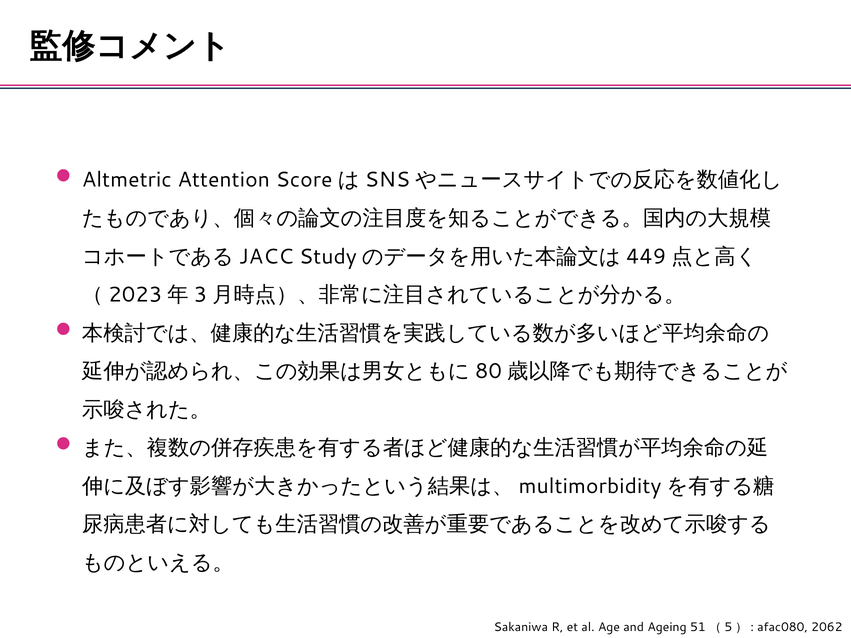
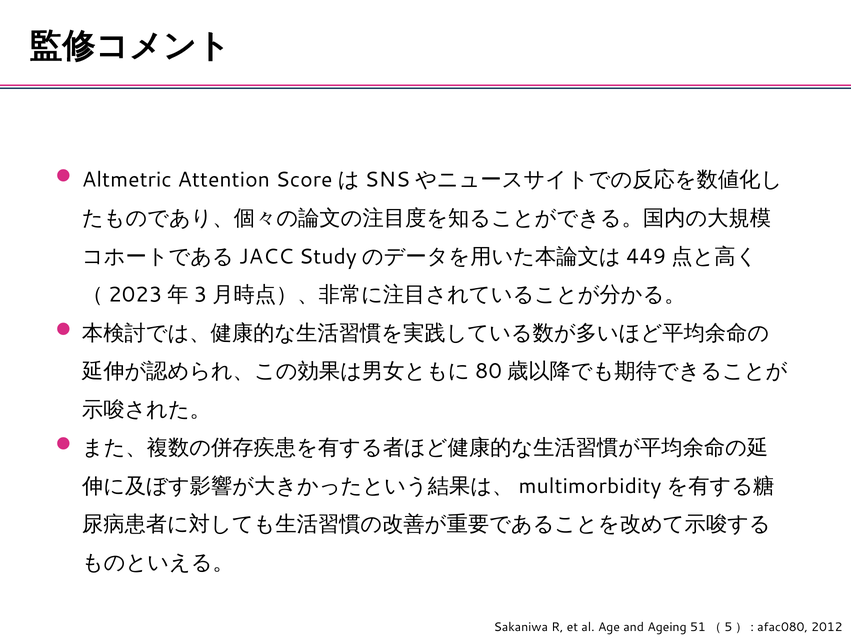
2062: 2062 -> 2012
